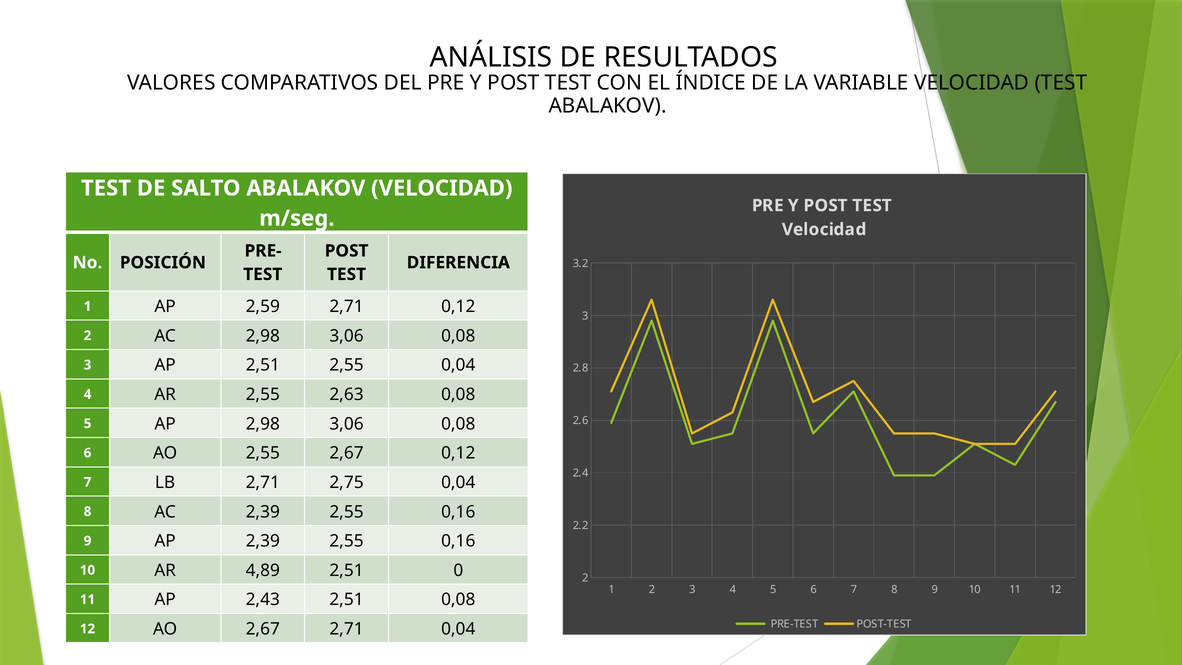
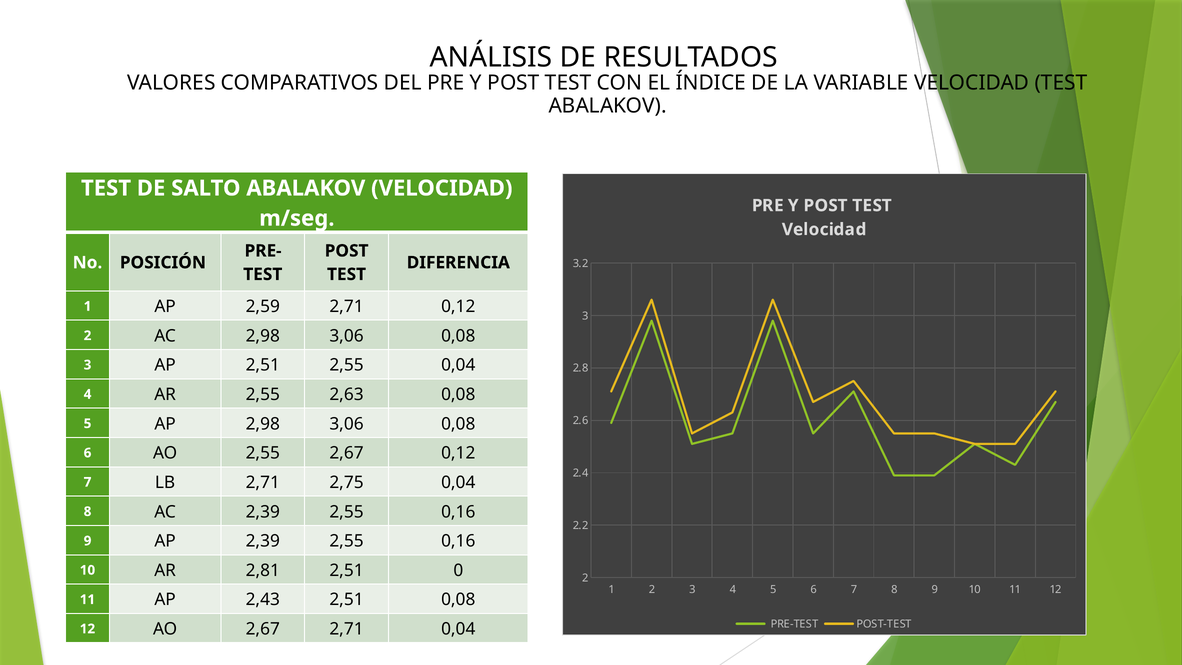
4,89: 4,89 -> 2,81
